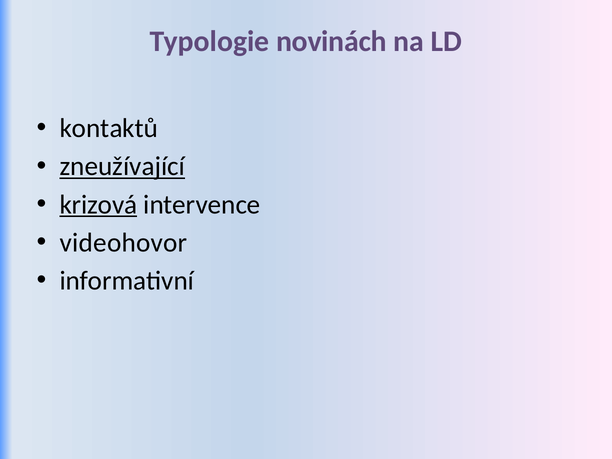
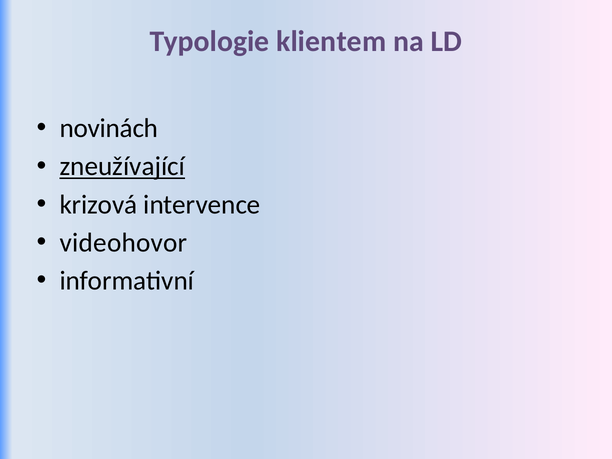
novinách: novinách -> klientem
kontaktů: kontaktů -> novinách
krizová underline: present -> none
